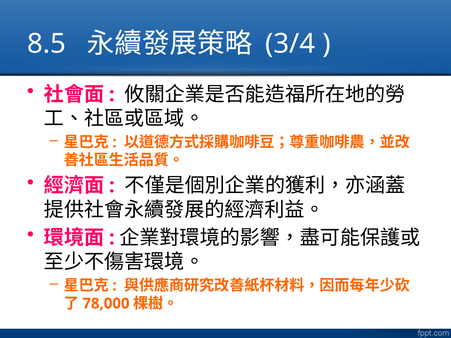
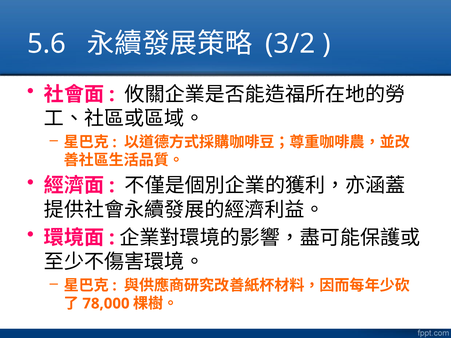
8.5: 8.5 -> 5.6
3/4: 3/4 -> 3/2
